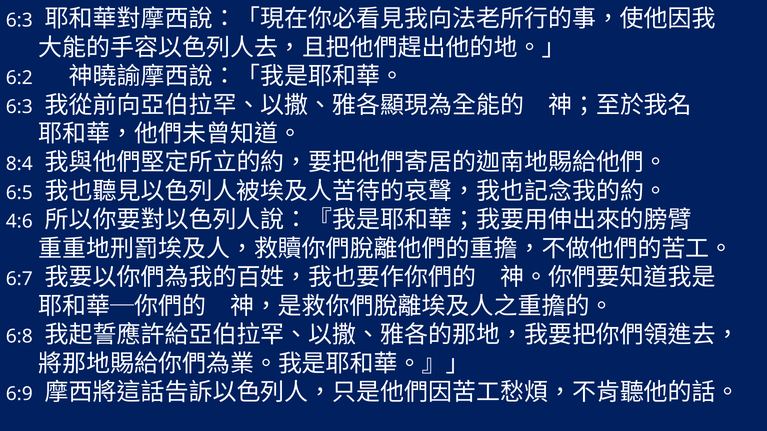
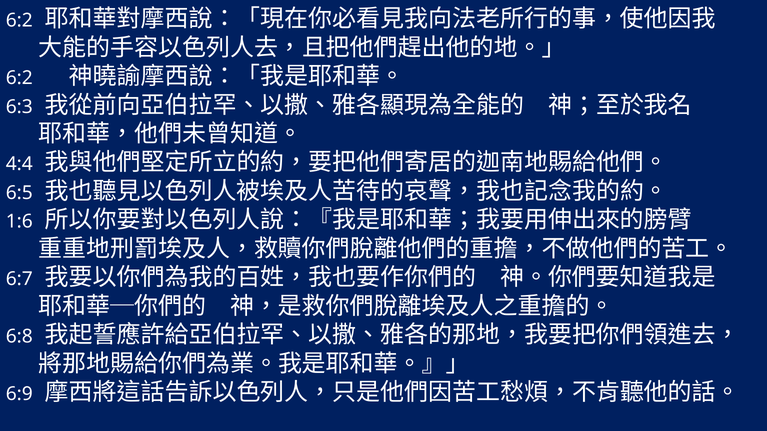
6:3 at (19, 21): 6:3 -> 6:2
8:4: 8:4 -> 4:4
4:6: 4:6 -> 1:6
